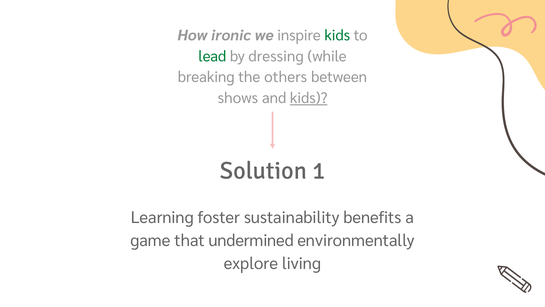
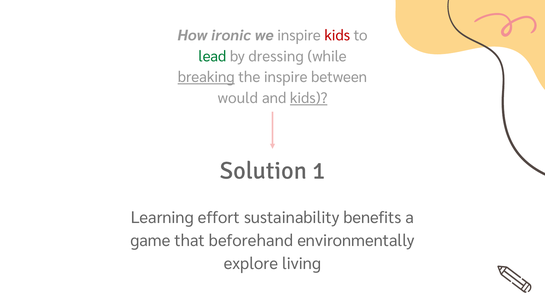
kids at (337, 35) colour: green -> red
breaking underline: none -> present
the others: others -> inspire
shows: shows -> would
foster: foster -> effort
undermined: undermined -> beforehand
